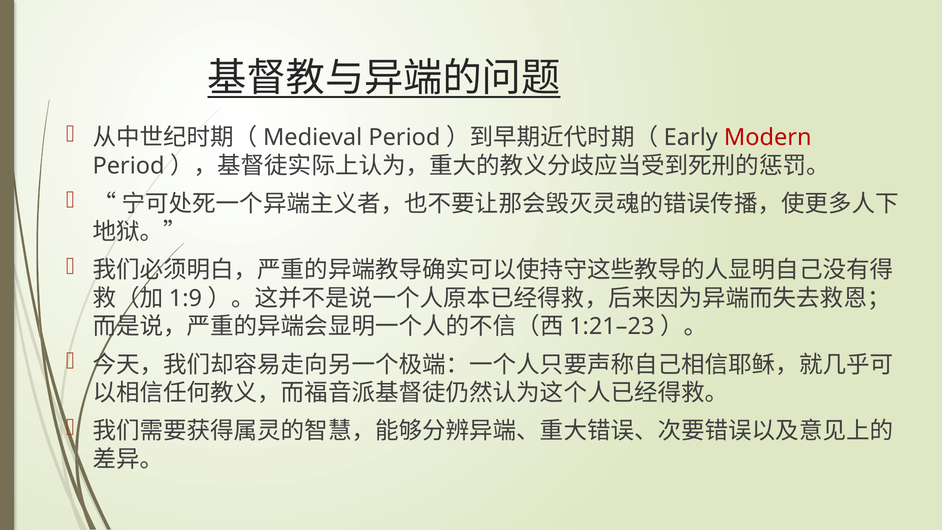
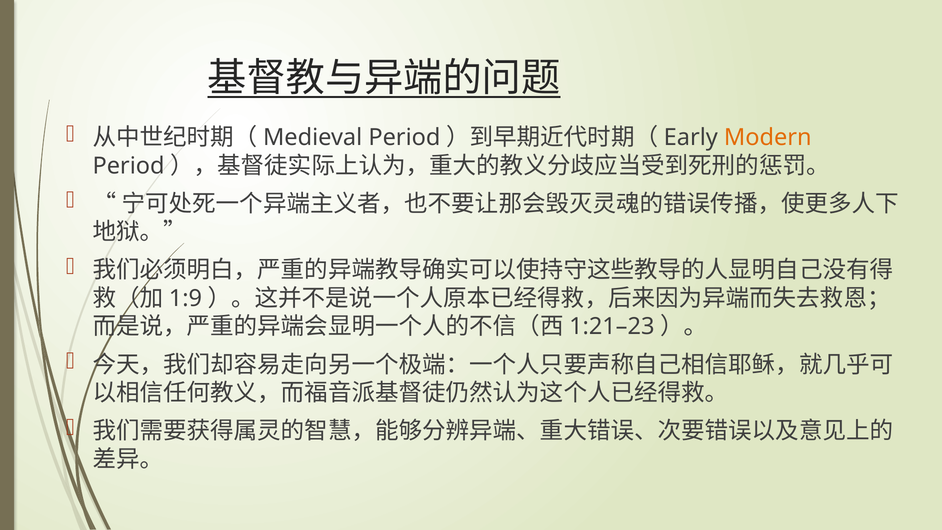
Modern colour: red -> orange
